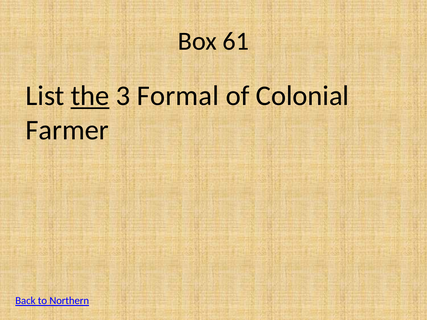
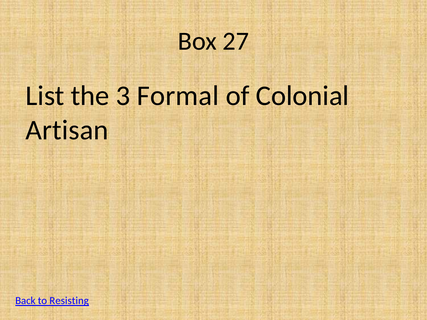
61: 61 -> 27
the underline: present -> none
Farmer: Farmer -> Artisan
Northern: Northern -> Resisting
